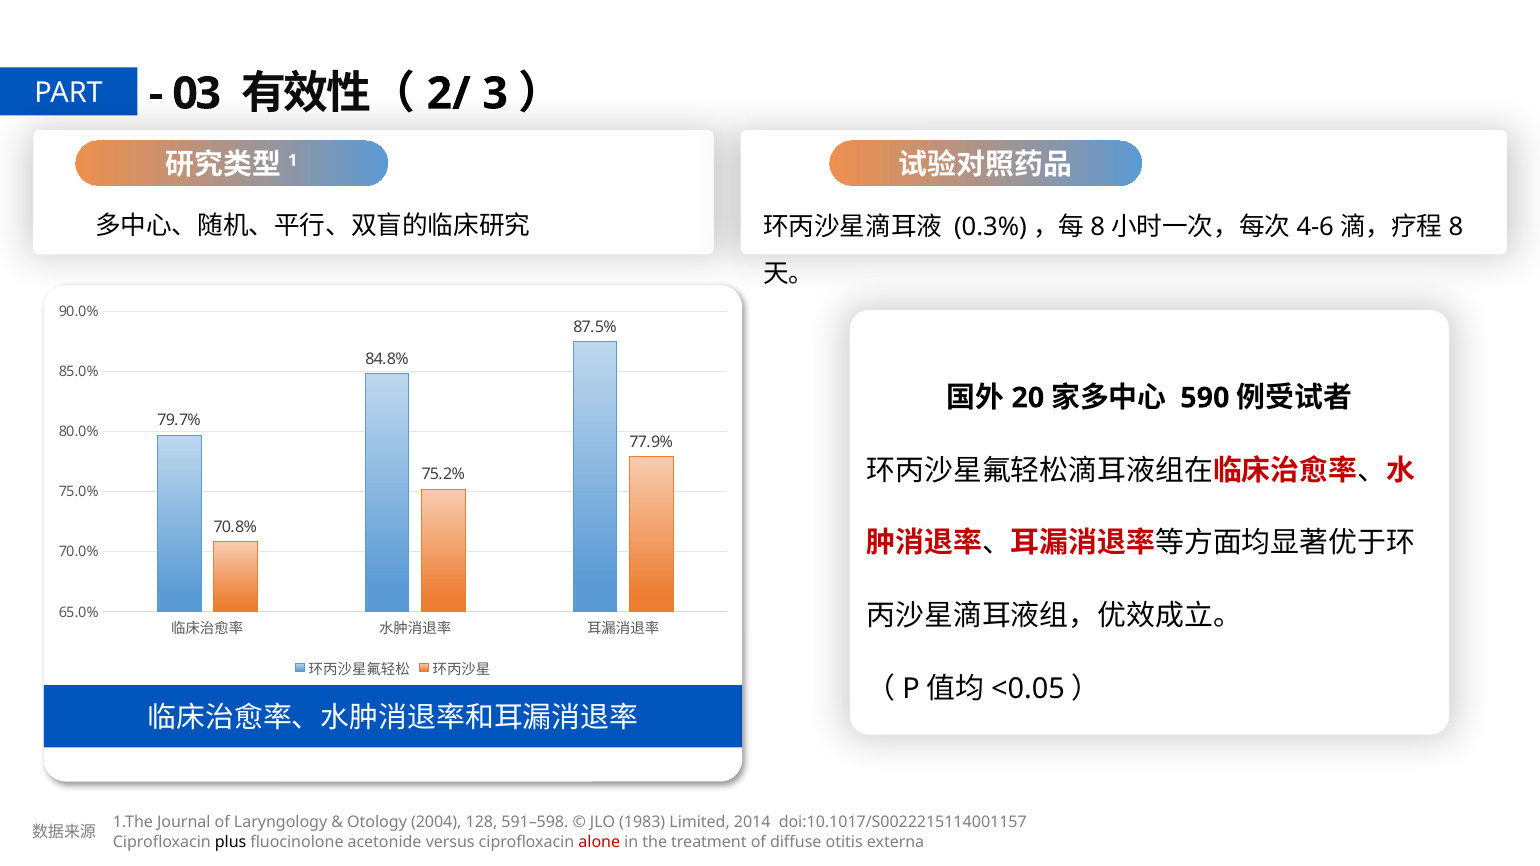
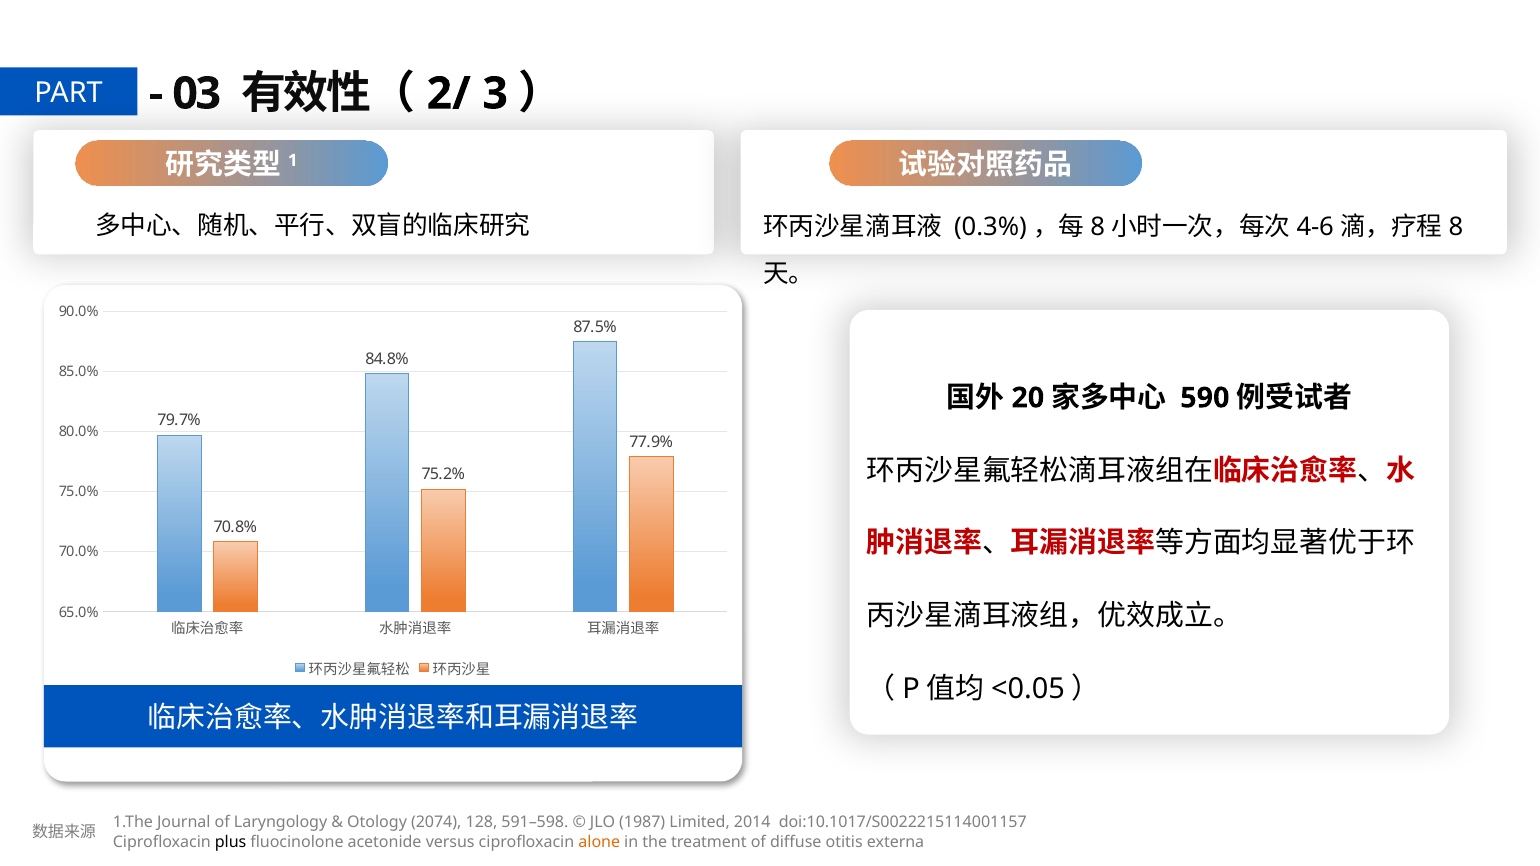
2004: 2004 -> 2074
1983: 1983 -> 1987
alone colour: red -> orange
